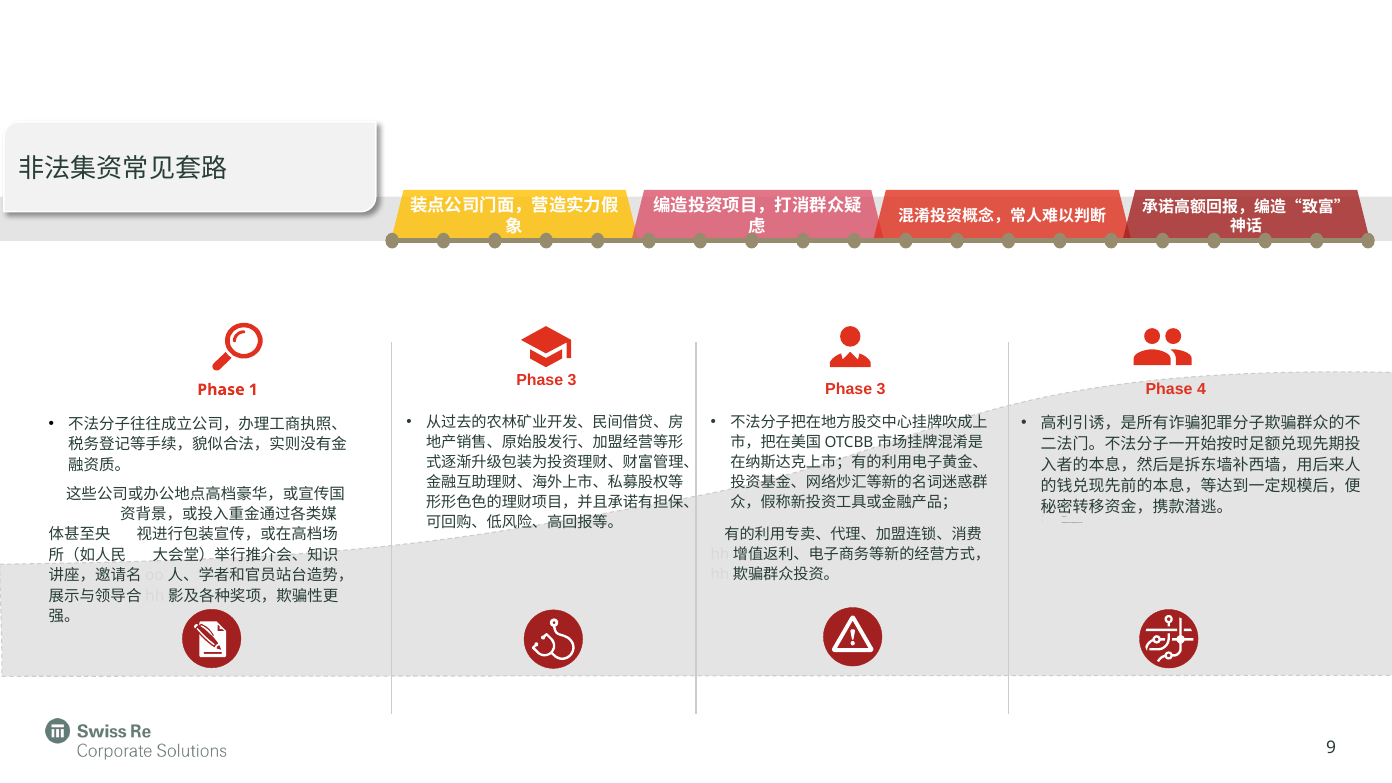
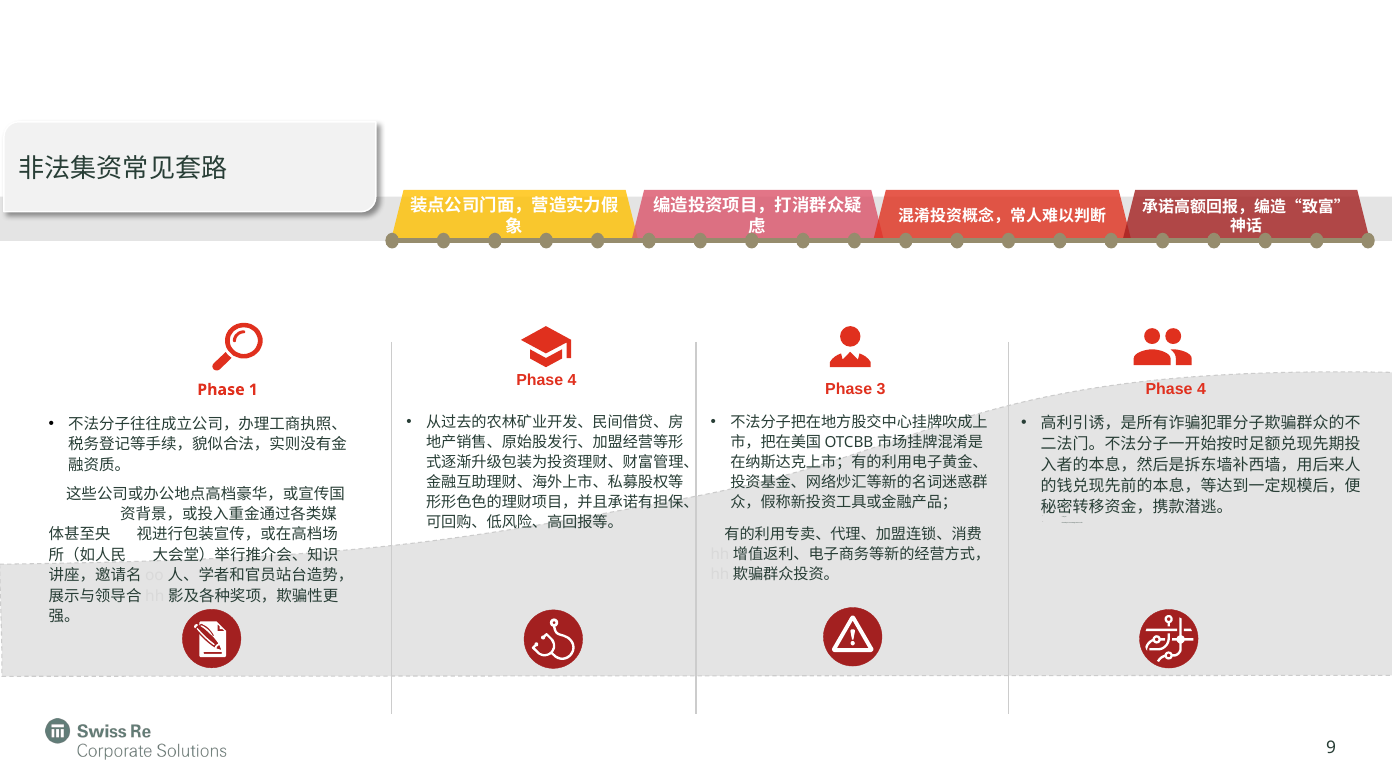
3 at (572, 380): 3 -> 4
